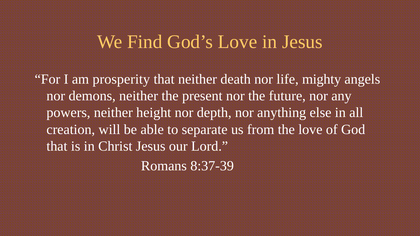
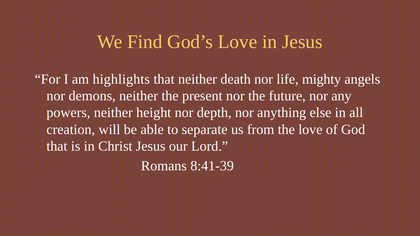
prosperity: prosperity -> highlights
8:37-39: 8:37-39 -> 8:41-39
